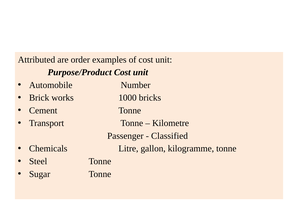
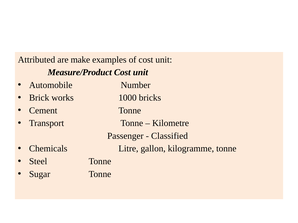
order: order -> make
Purpose/Product: Purpose/Product -> Measure/Product
